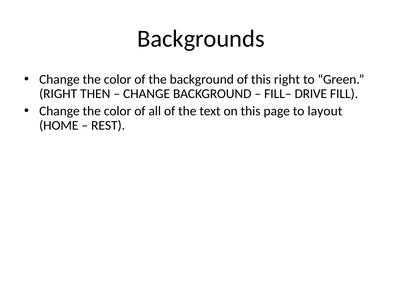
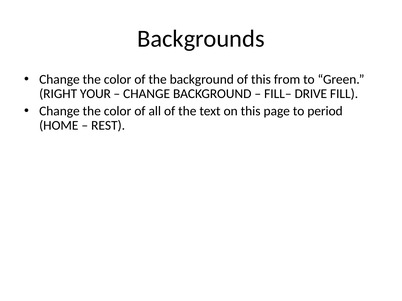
this right: right -> from
THEN: THEN -> YOUR
layout: layout -> period
